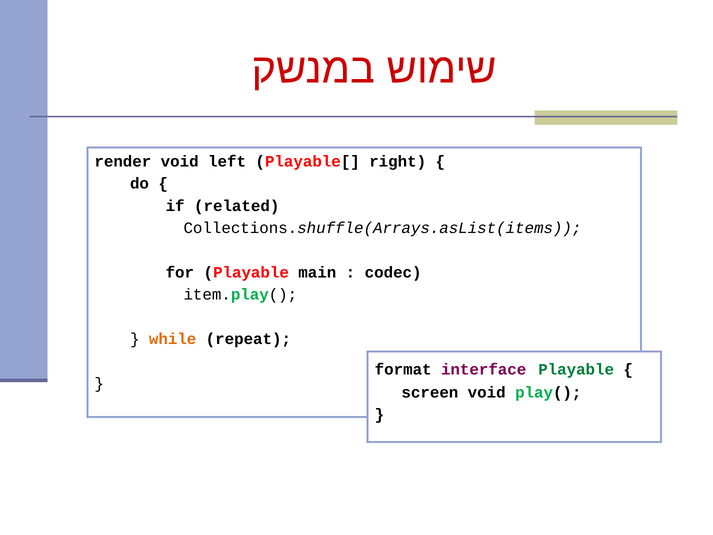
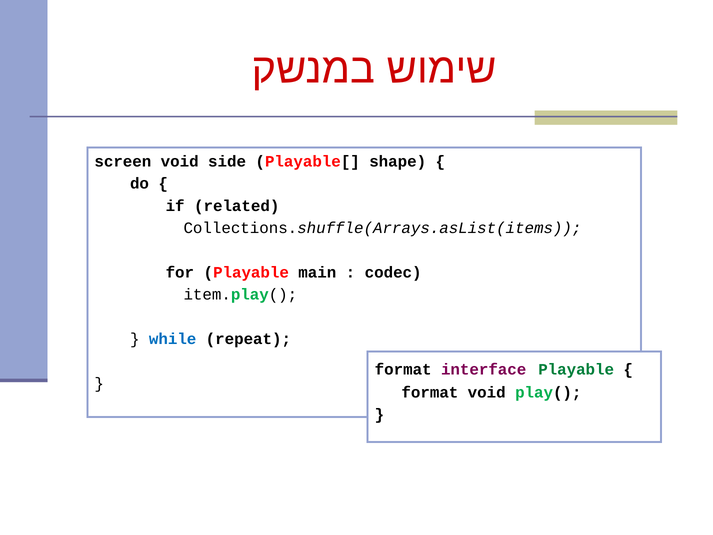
render: render -> screen
left: left -> side
right: right -> shape
while colour: orange -> blue
screen at (430, 392): screen -> format
